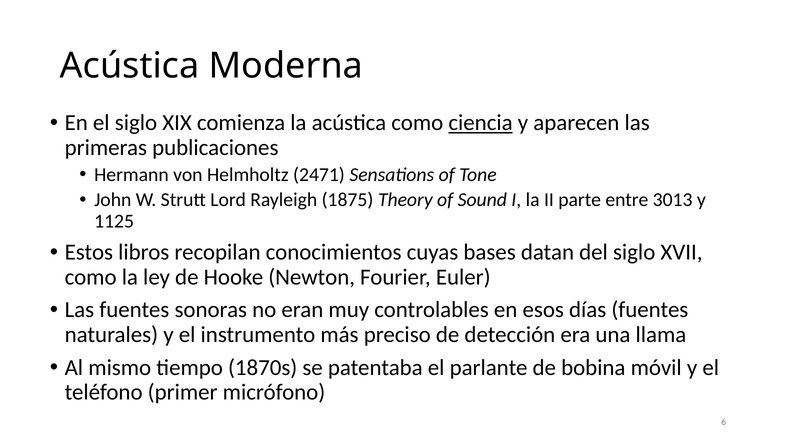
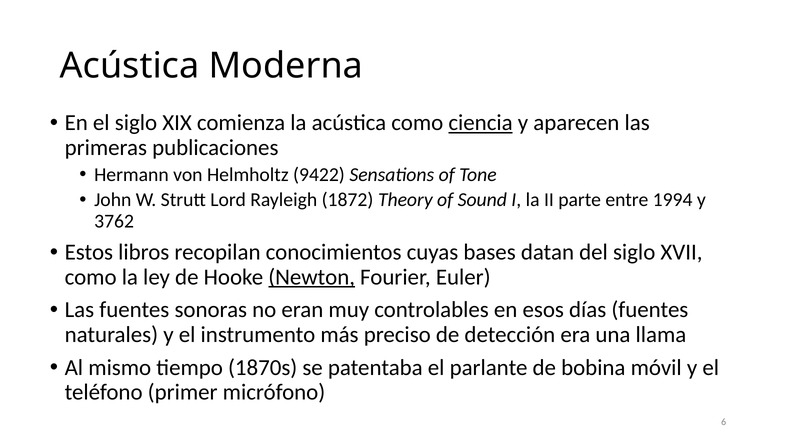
2471: 2471 -> 9422
1875: 1875 -> 1872
3013: 3013 -> 1994
1125: 1125 -> 3762
Newton underline: none -> present
